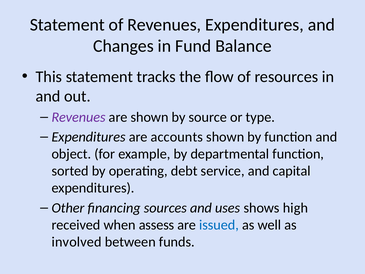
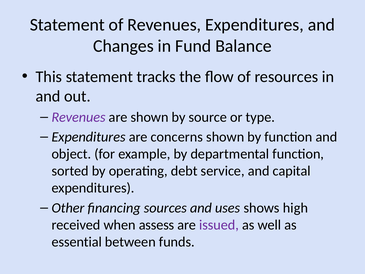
accounts: accounts -> concerns
issued colour: blue -> purple
involved: involved -> essential
